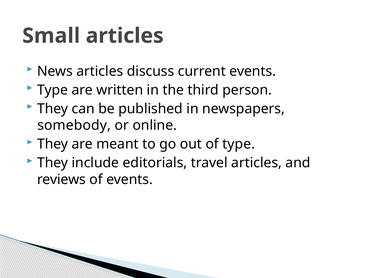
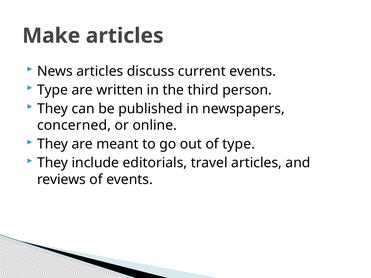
Small: Small -> Make
somebody: somebody -> concerned
